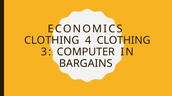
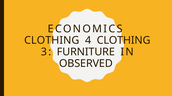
COMPUTER: COMPUTER -> FURNITURE
BARGAINS: BARGAINS -> OBSERVED
